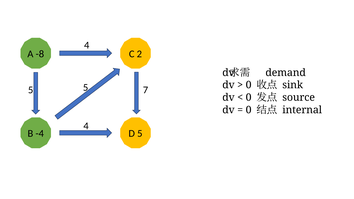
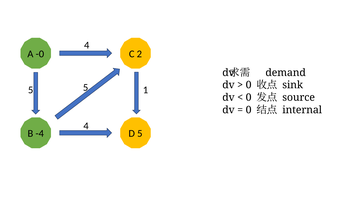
-8: -8 -> -0
7: 7 -> 1
